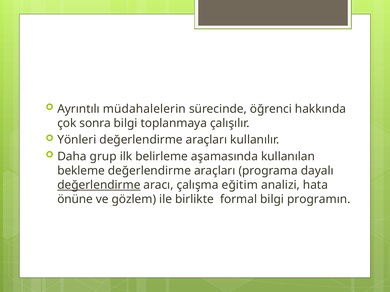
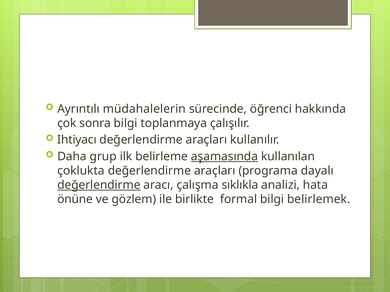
Yönleri: Yönleri -> Ihtiyacı
aşamasında underline: none -> present
bekleme: bekleme -> çoklukta
eğitim: eğitim -> sıklıkla
programın: programın -> belirlemek
